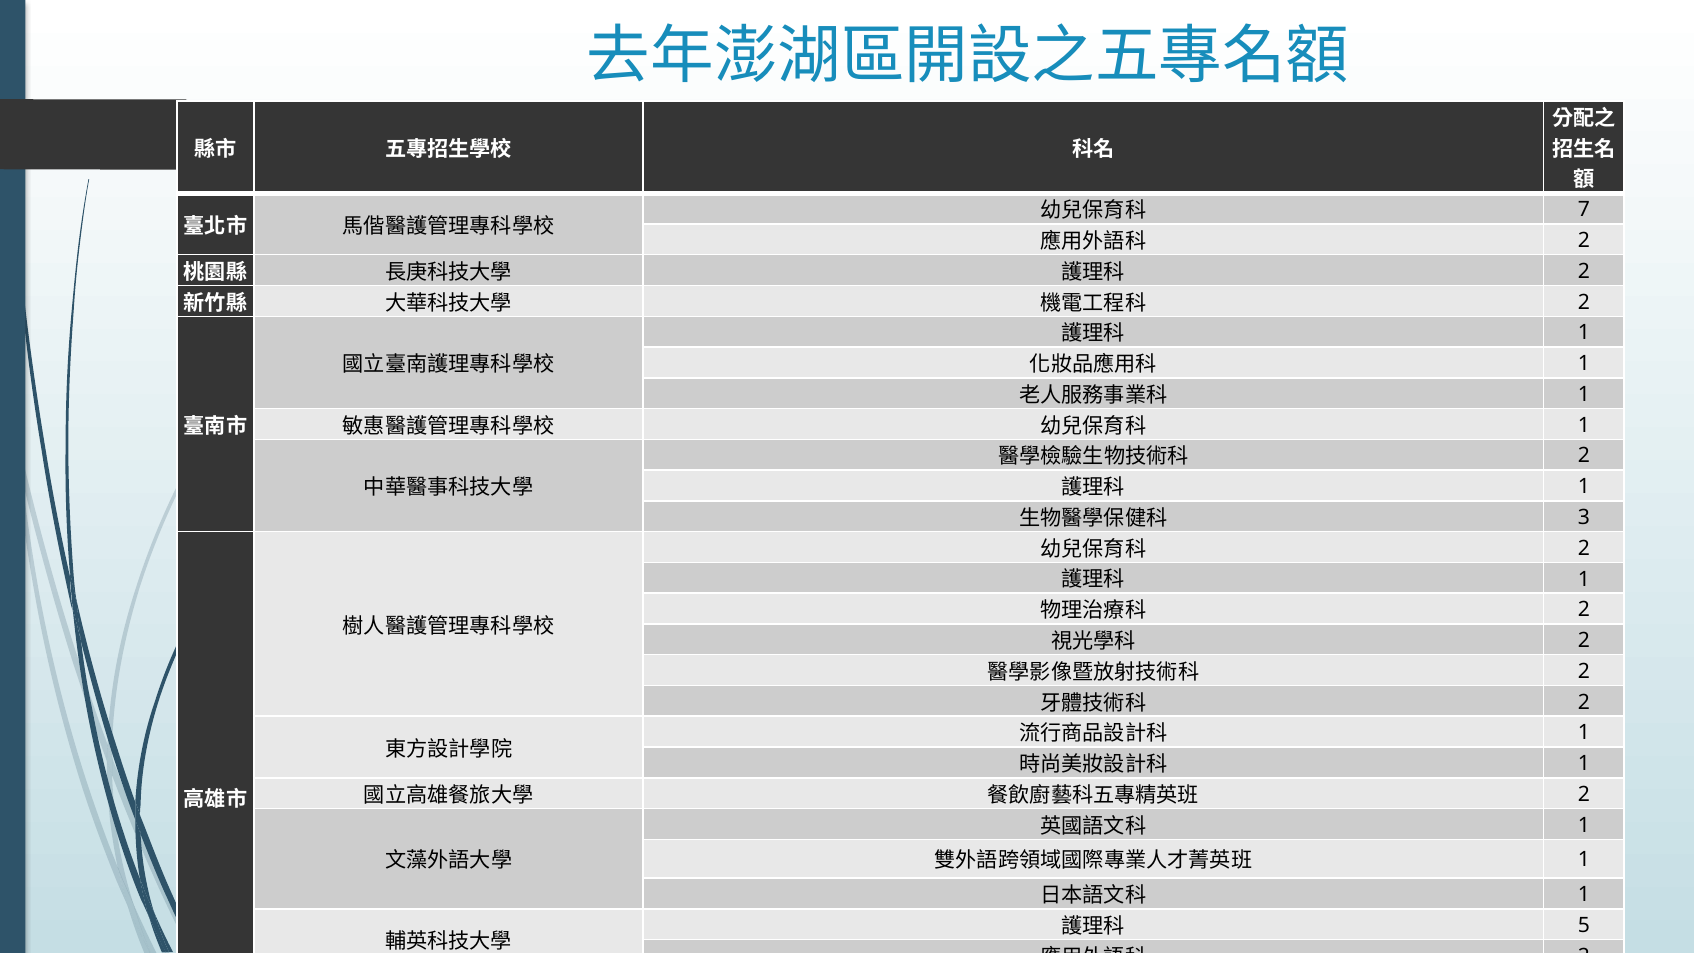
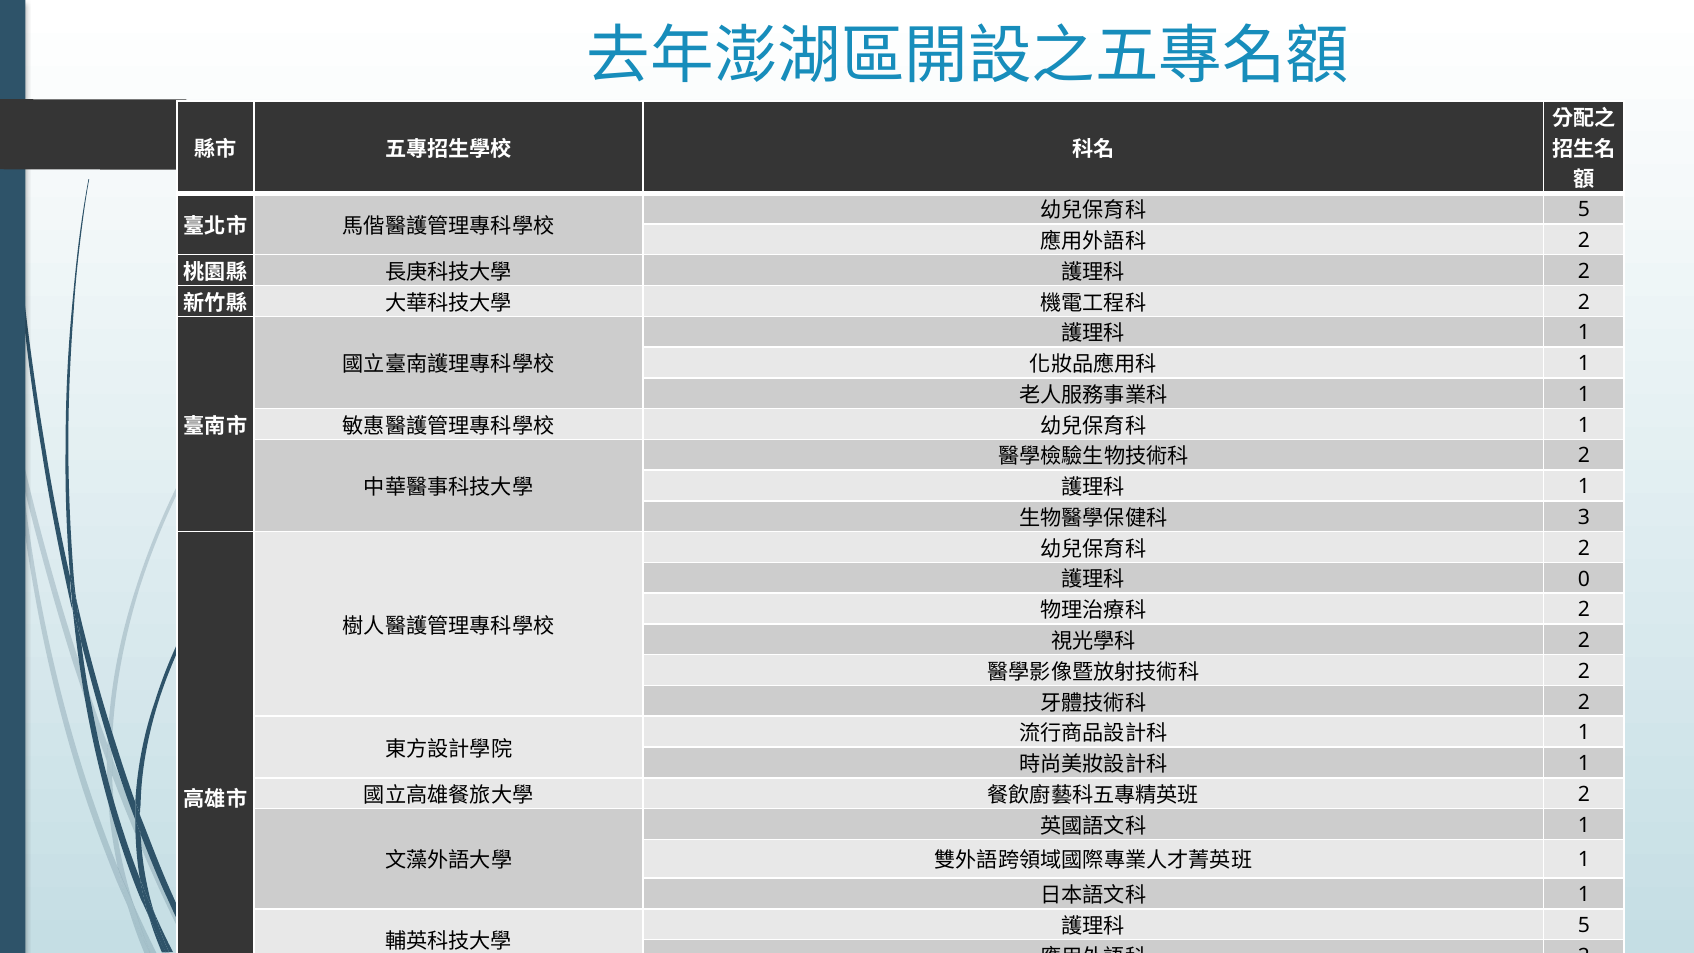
7 at (1584, 210): 7 -> 5
1 at (1584, 579): 1 -> 0
